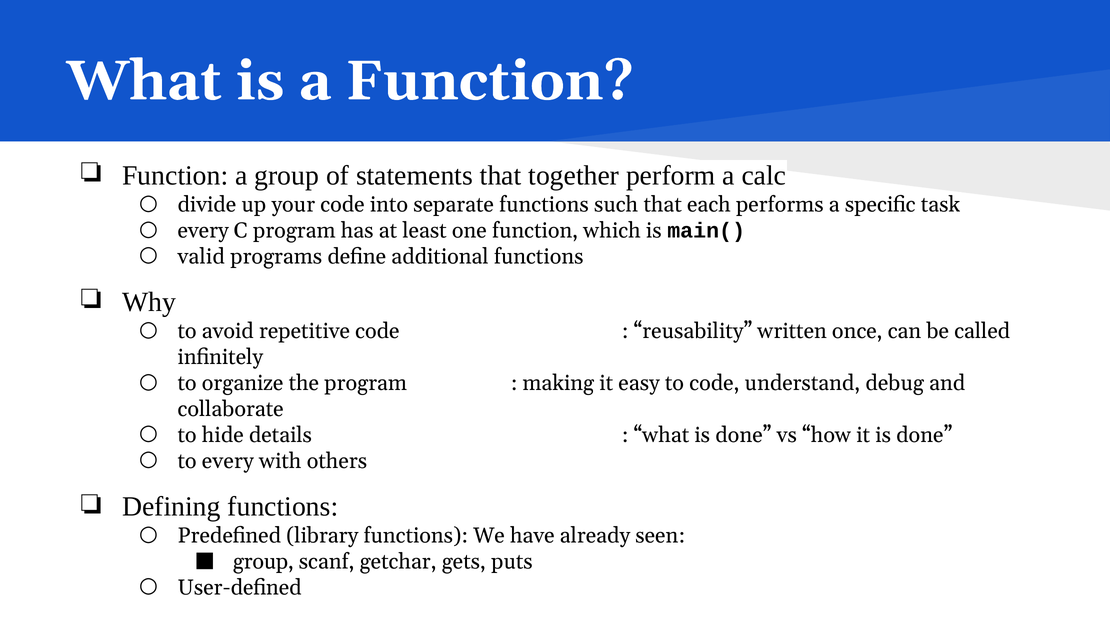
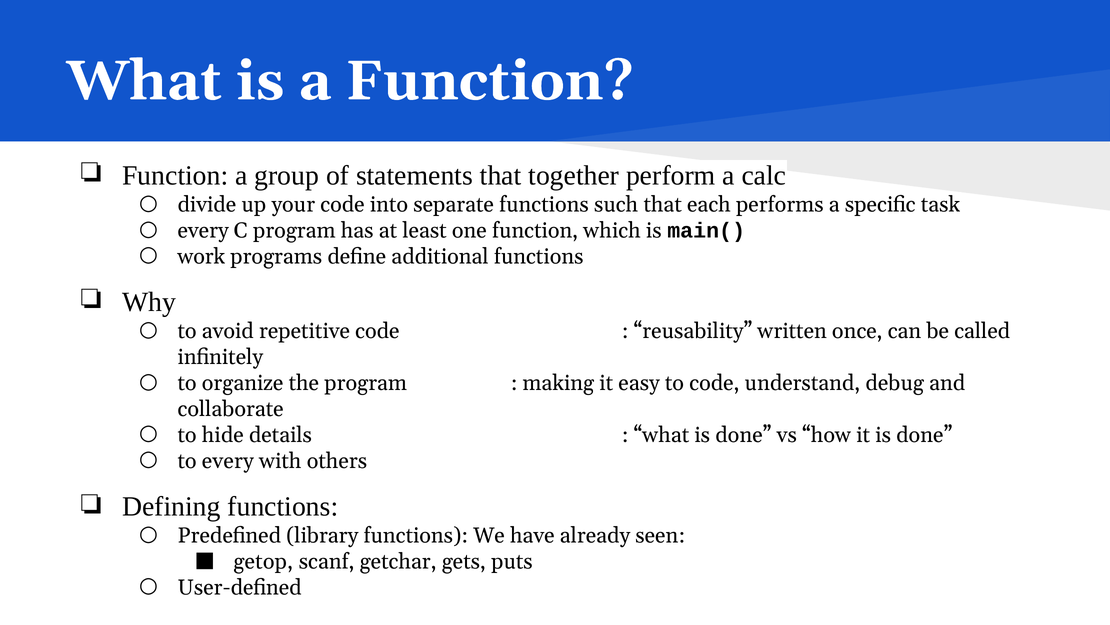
valid: valid -> work
group at (263, 561): group -> getop
